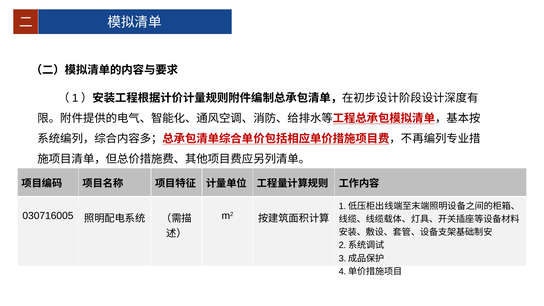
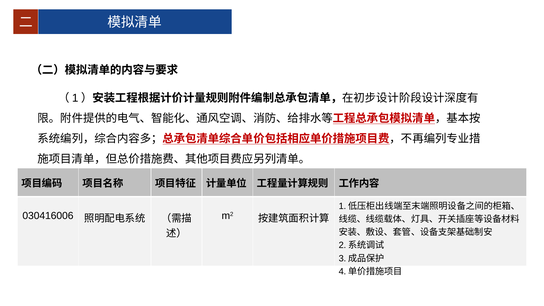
030716005: 030716005 -> 030416006
